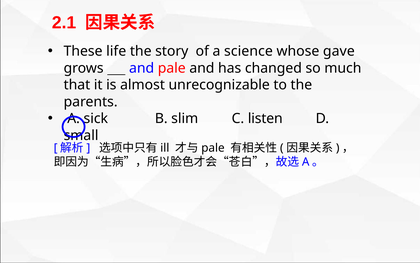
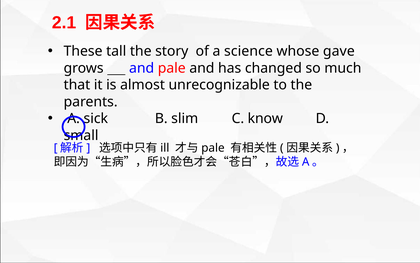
life: life -> tall
listen: listen -> know
